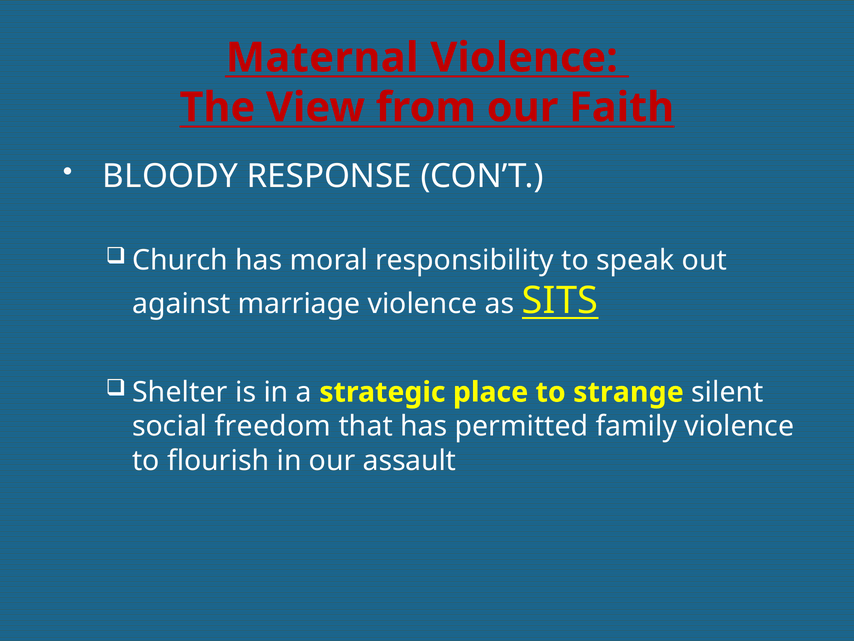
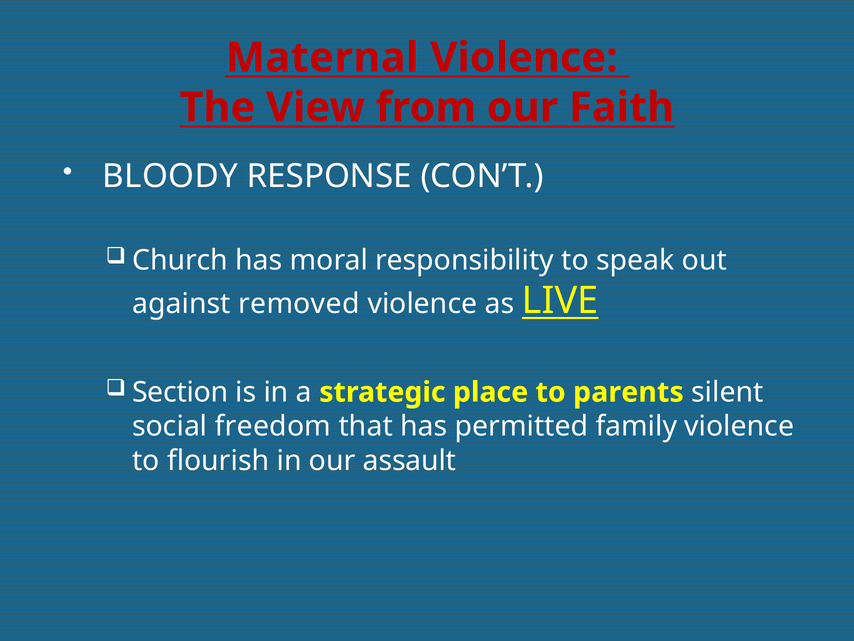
marriage: marriage -> removed
SITS: SITS -> LIVE
Shelter: Shelter -> Section
strange: strange -> parents
